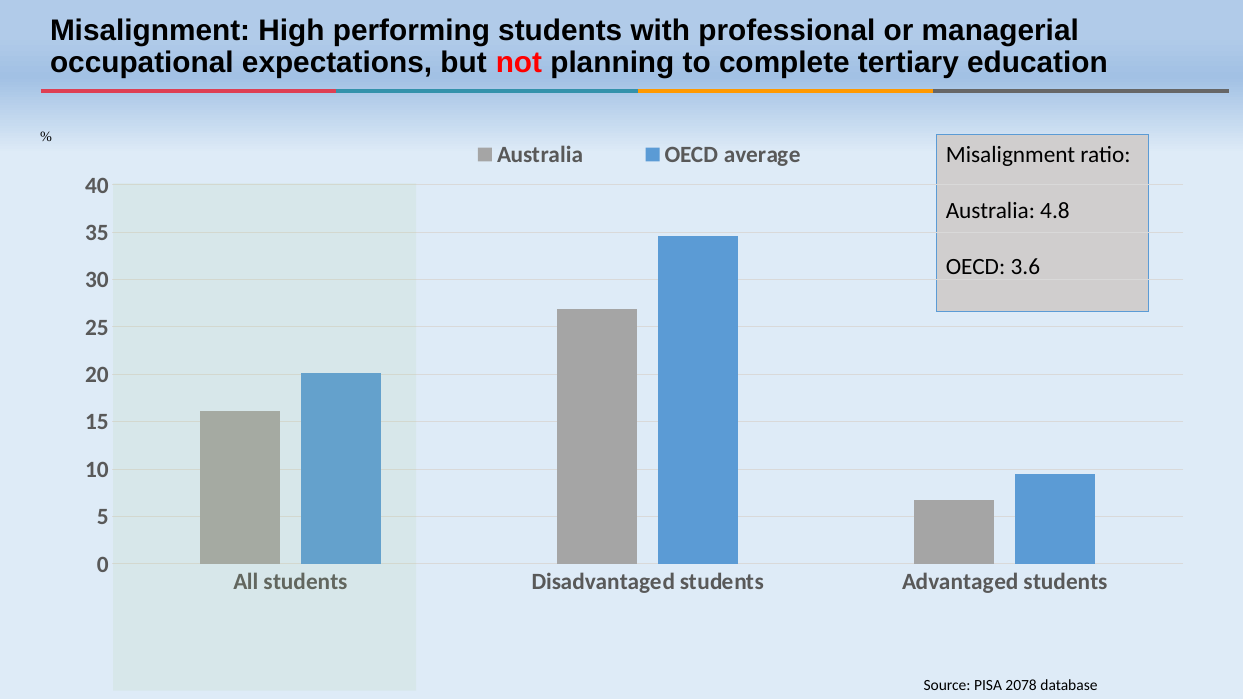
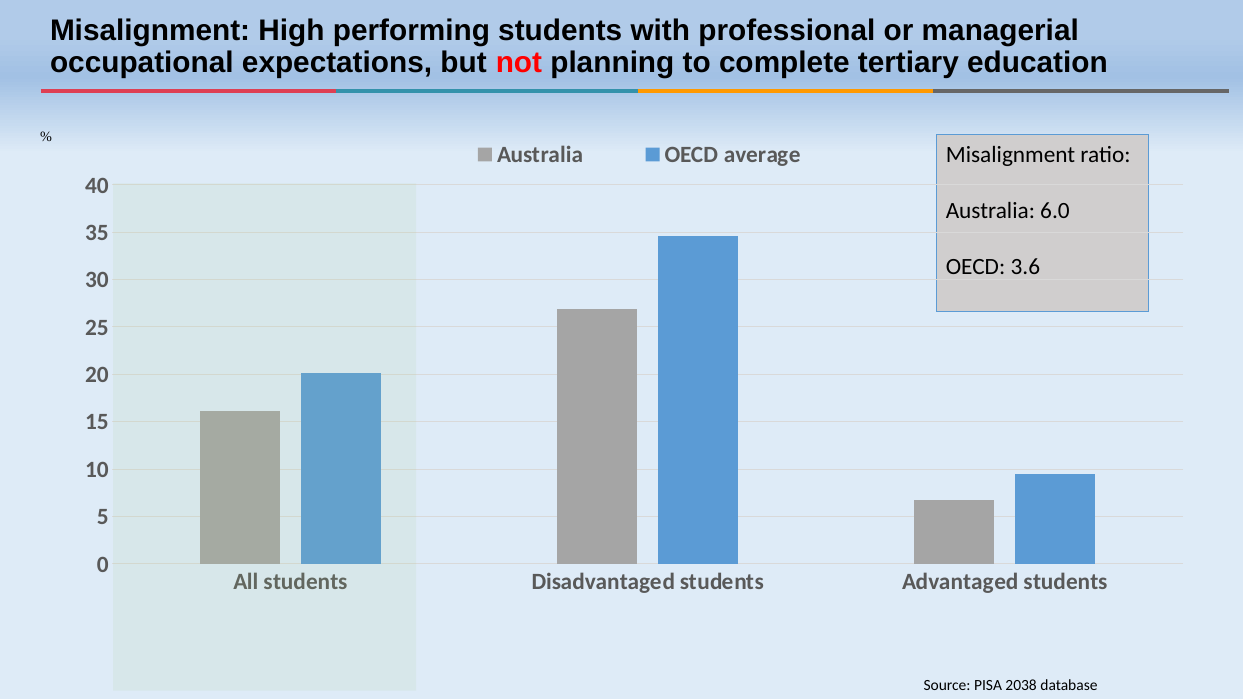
4.8: 4.8 -> 6.0
2078: 2078 -> 2038
